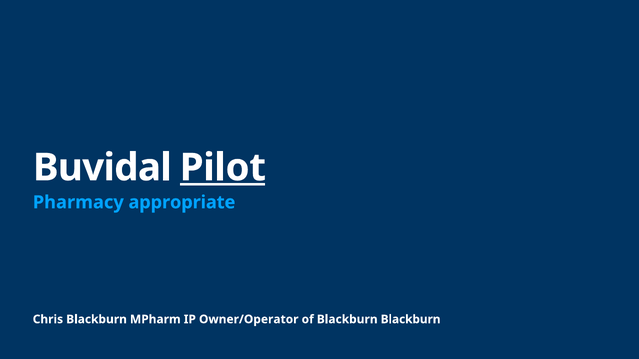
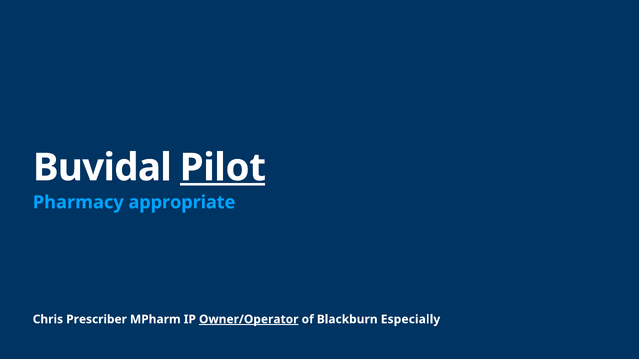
Chris Blackburn: Blackburn -> Prescriber
Owner/Operator underline: none -> present
Blackburn Blackburn: Blackburn -> Especially
